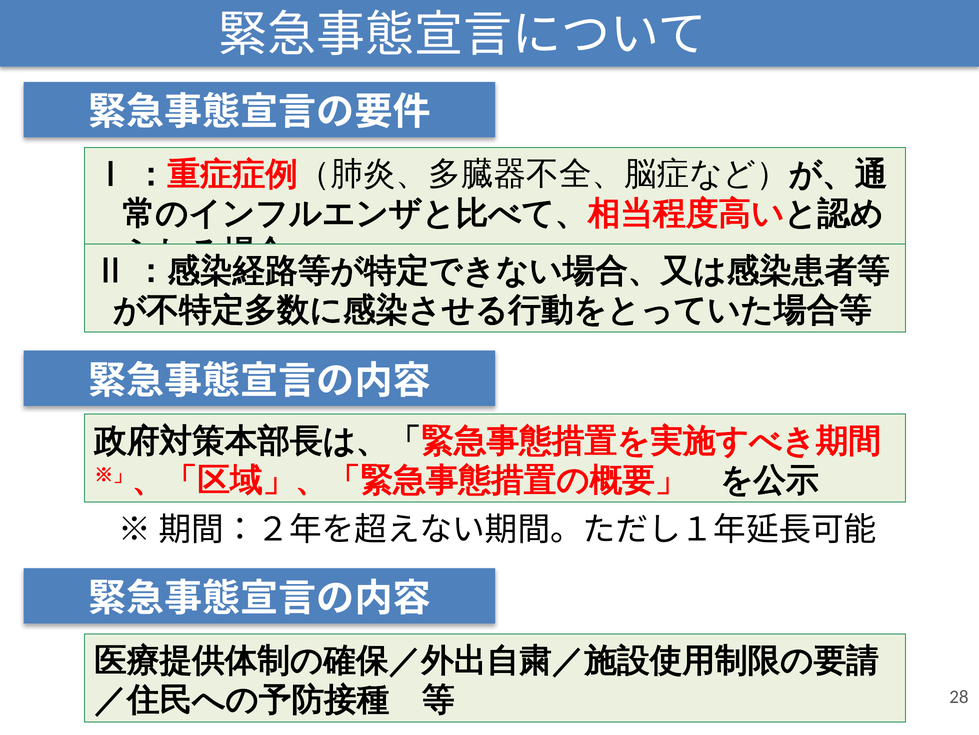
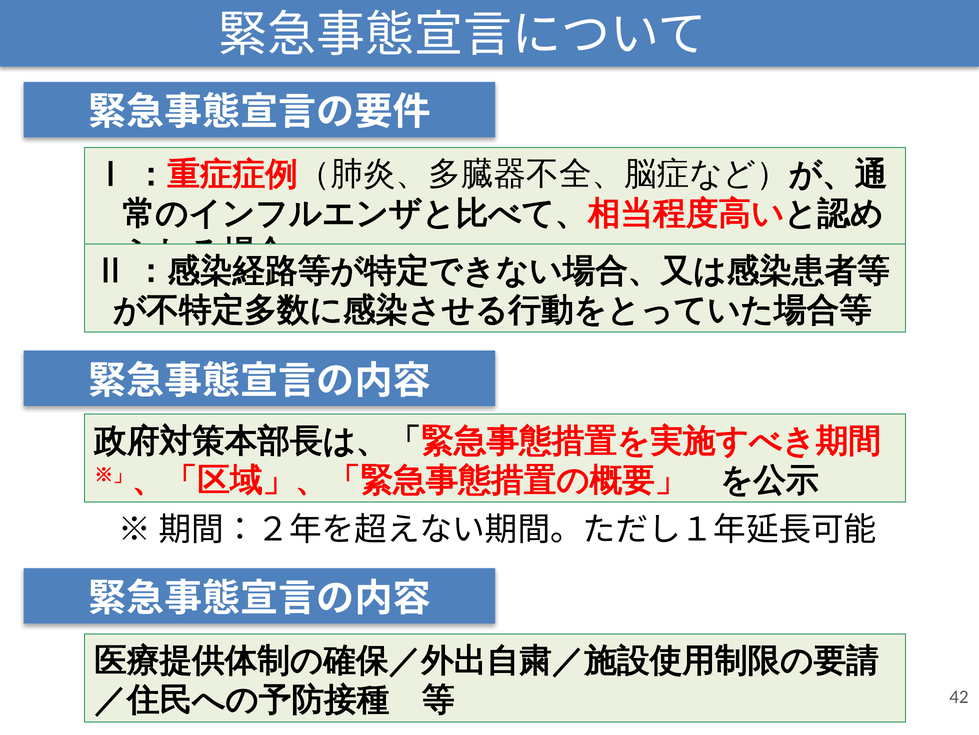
28: 28 -> 42
